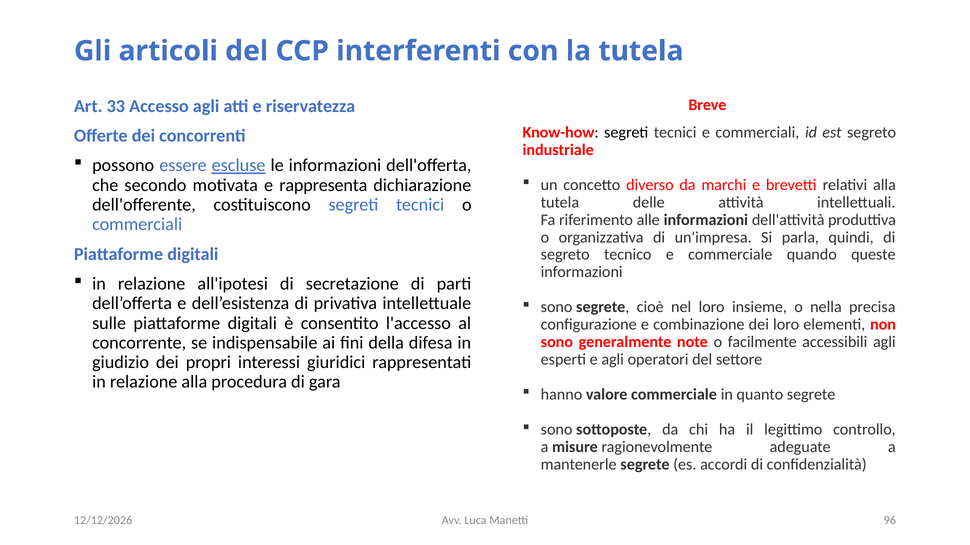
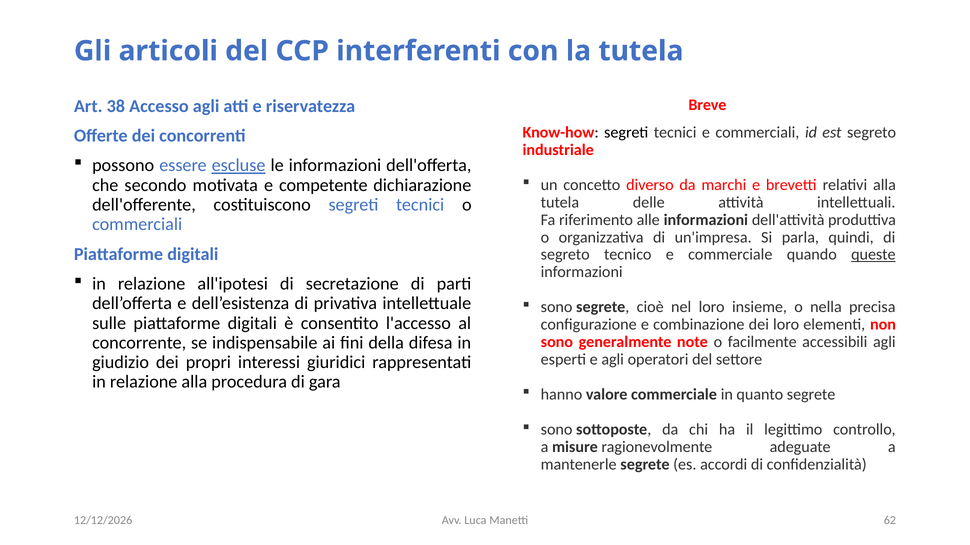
33: 33 -> 38
rappresenta: rappresenta -> competente
queste underline: none -> present
96: 96 -> 62
